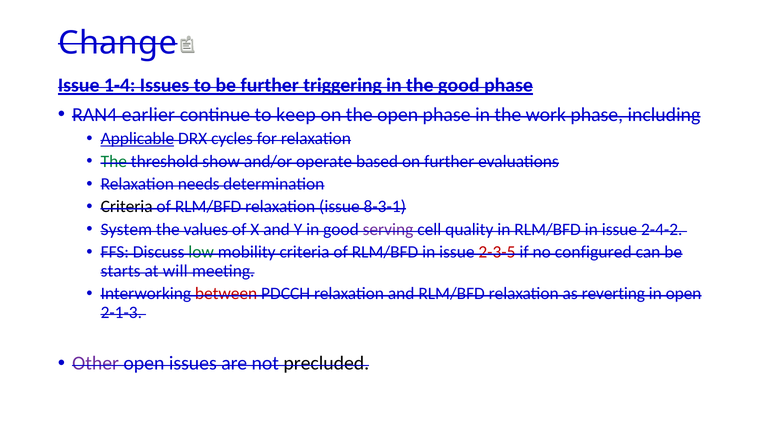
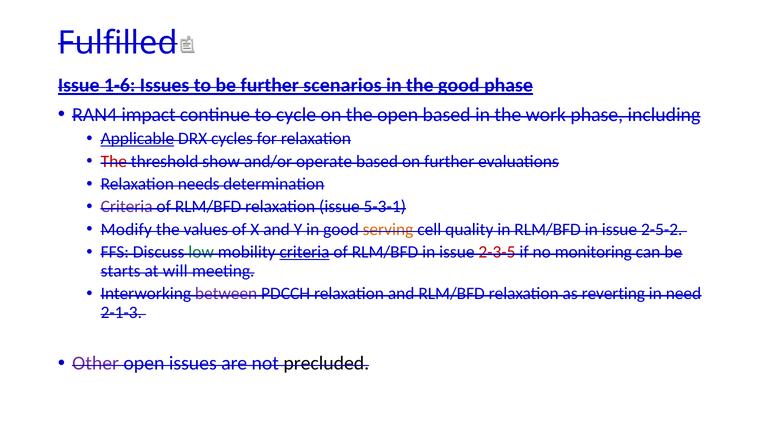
Change: Change -> Fulfilled
1-4: 1-4 -> 1-6
triggering: triggering -> scenarios
earlier: earlier -> impact
keep: keep -> cycle
open phase: phase -> based
The at (114, 161) colour: green -> red
Criteria at (127, 207) colour: black -> purple
8-3-1: 8-3-1 -> 5-3-1
System: System -> Modify
serving colour: purple -> orange
2-4-2: 2-4-2 -> 2-5-2
criteria at (305, 253) underline: none -> present
configured: configured -> monitoring
between colour: red -> purple
in open: open -> need
